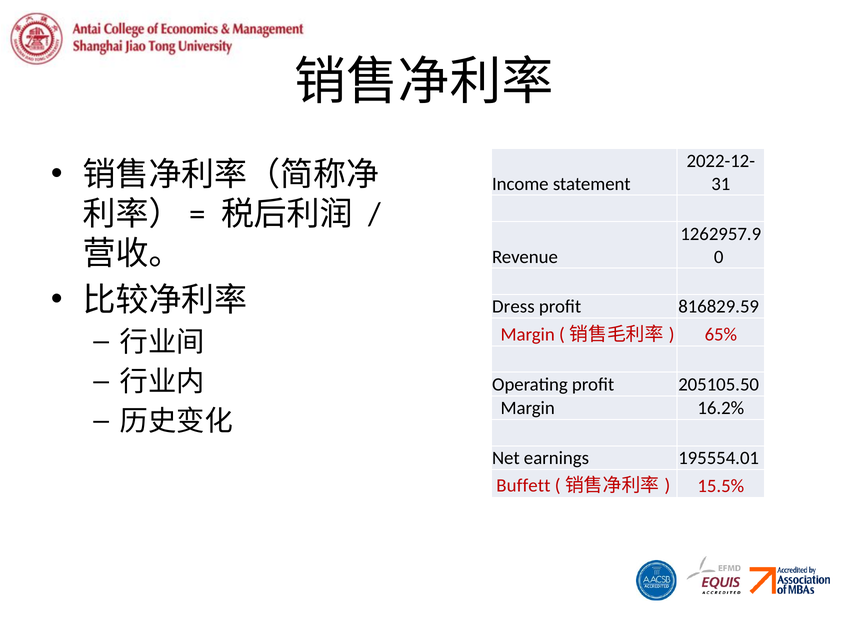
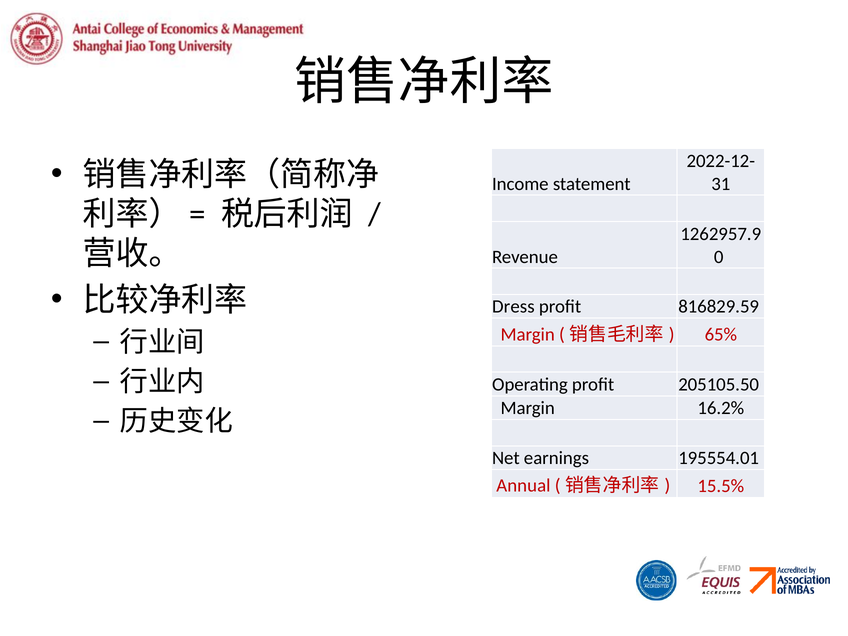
Buffett: Buffett -> Annual
